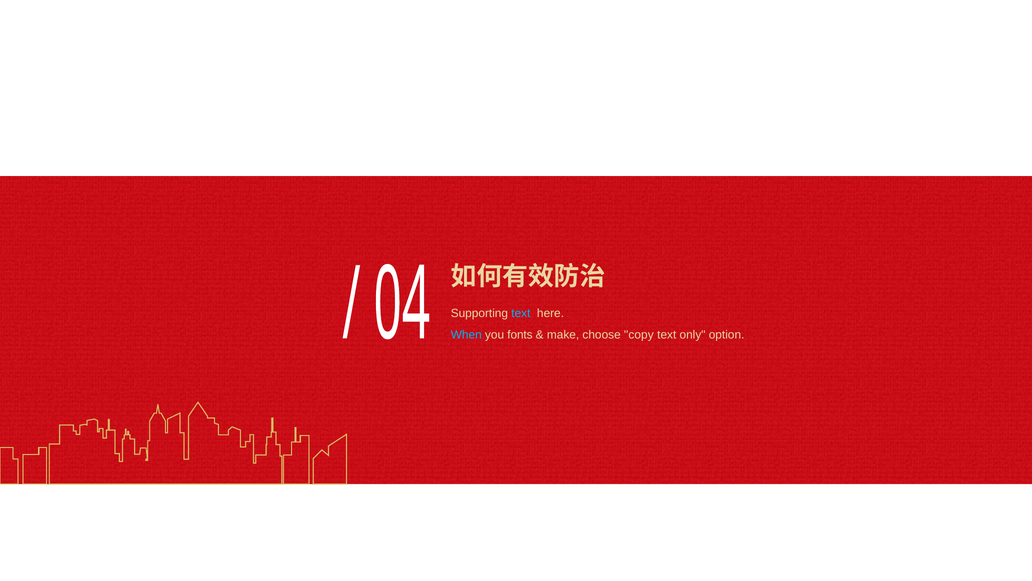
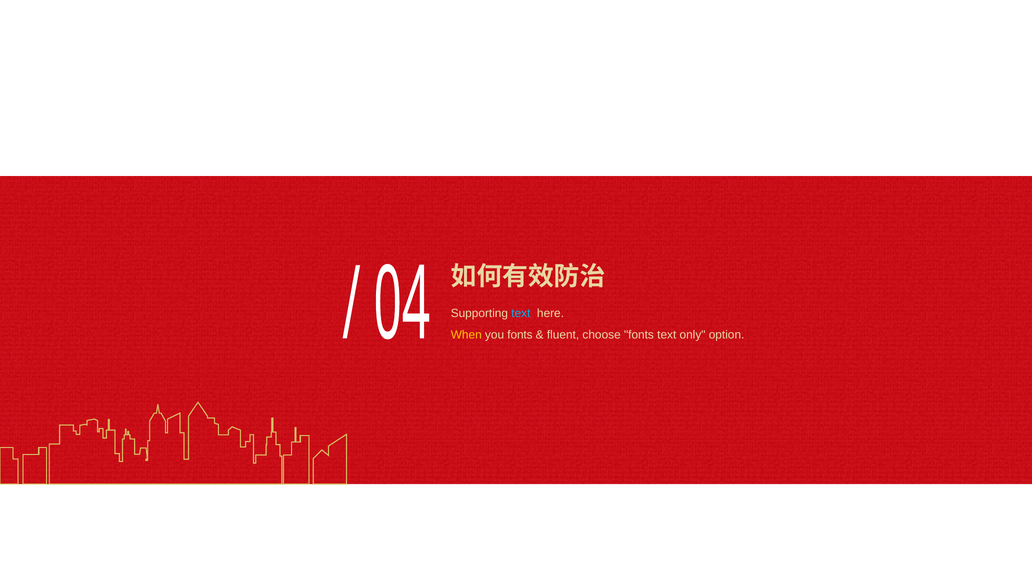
When colour: light blue -> yellow
make: make -> fluent
choose copy: copy -> fonts
